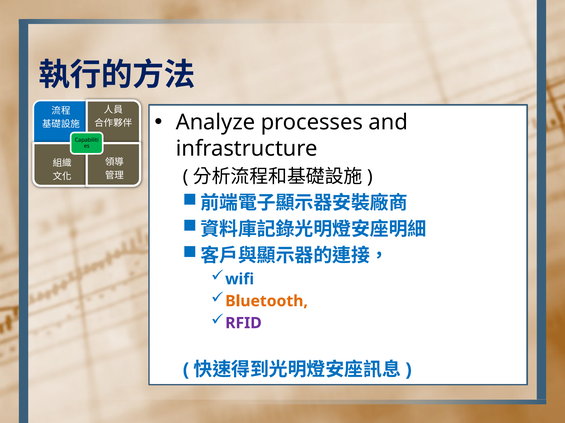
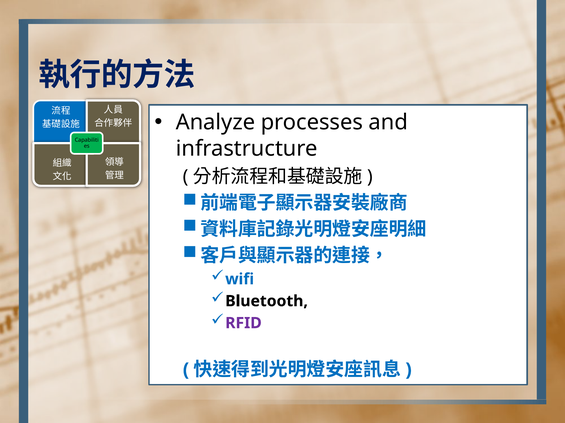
Bluetooth colour: orange -> black
